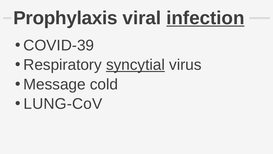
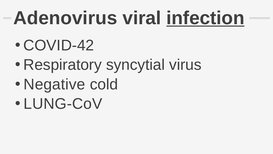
Prophylaxis: Prophylaxis -> Adenovirus
COVID-39: COVID-39 -> COVID-42
syncytial underline: present -> none
Message: Message -> Negative
